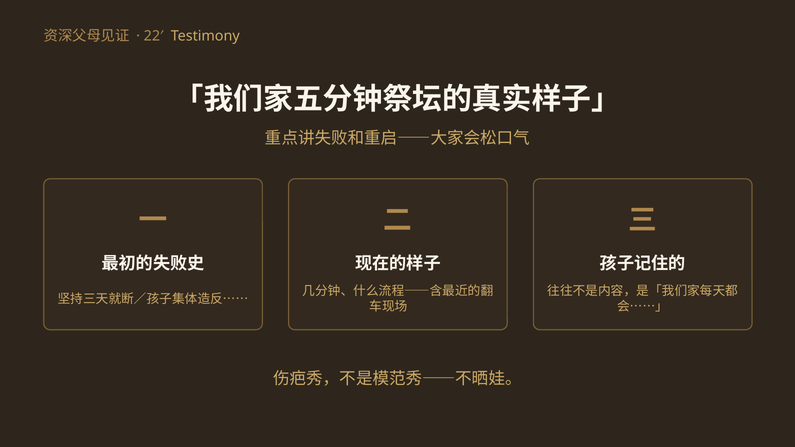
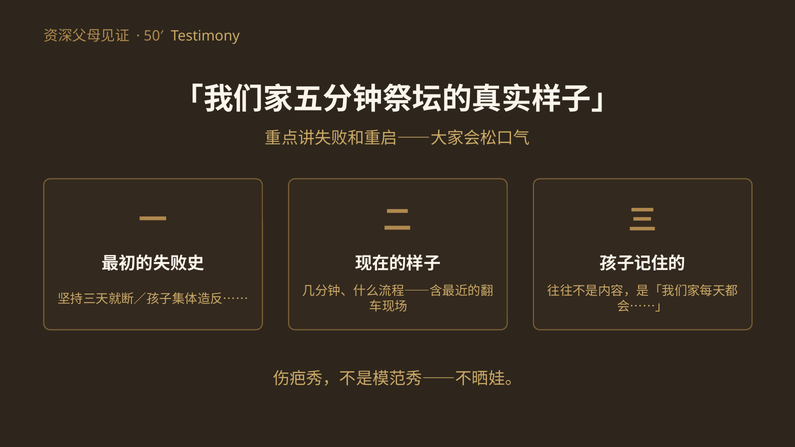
22′: 22′ -> 50′
